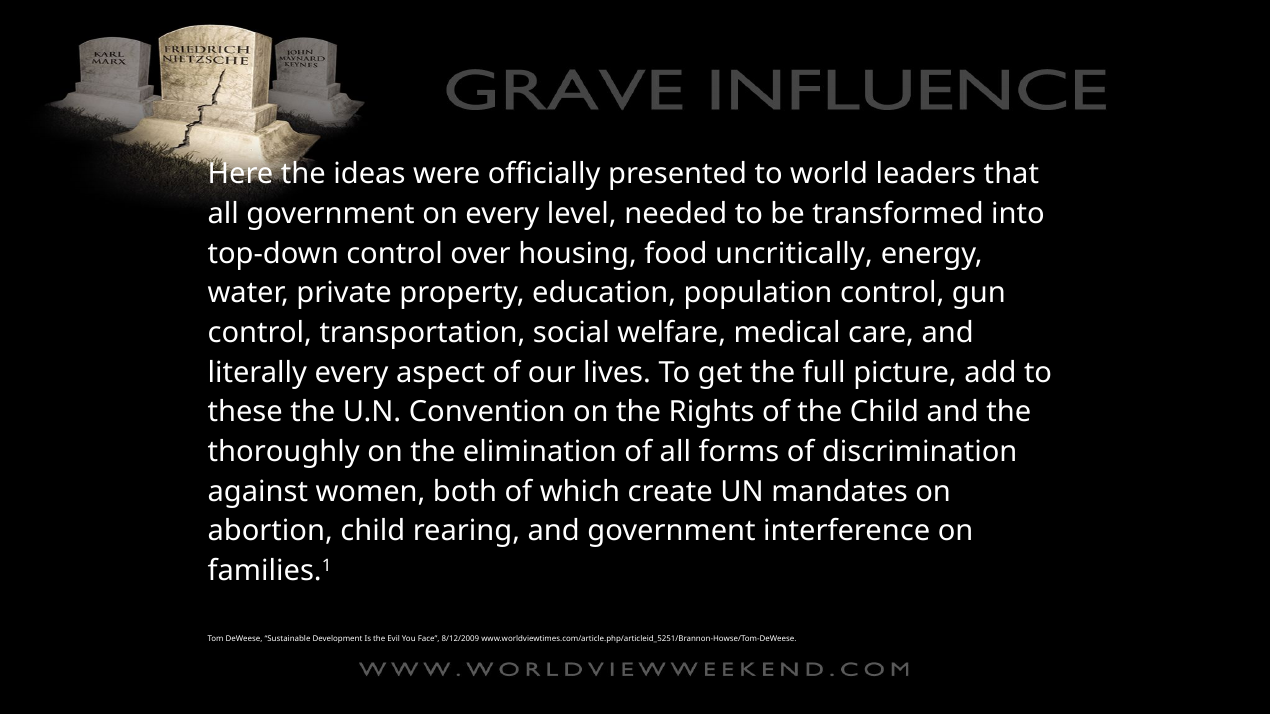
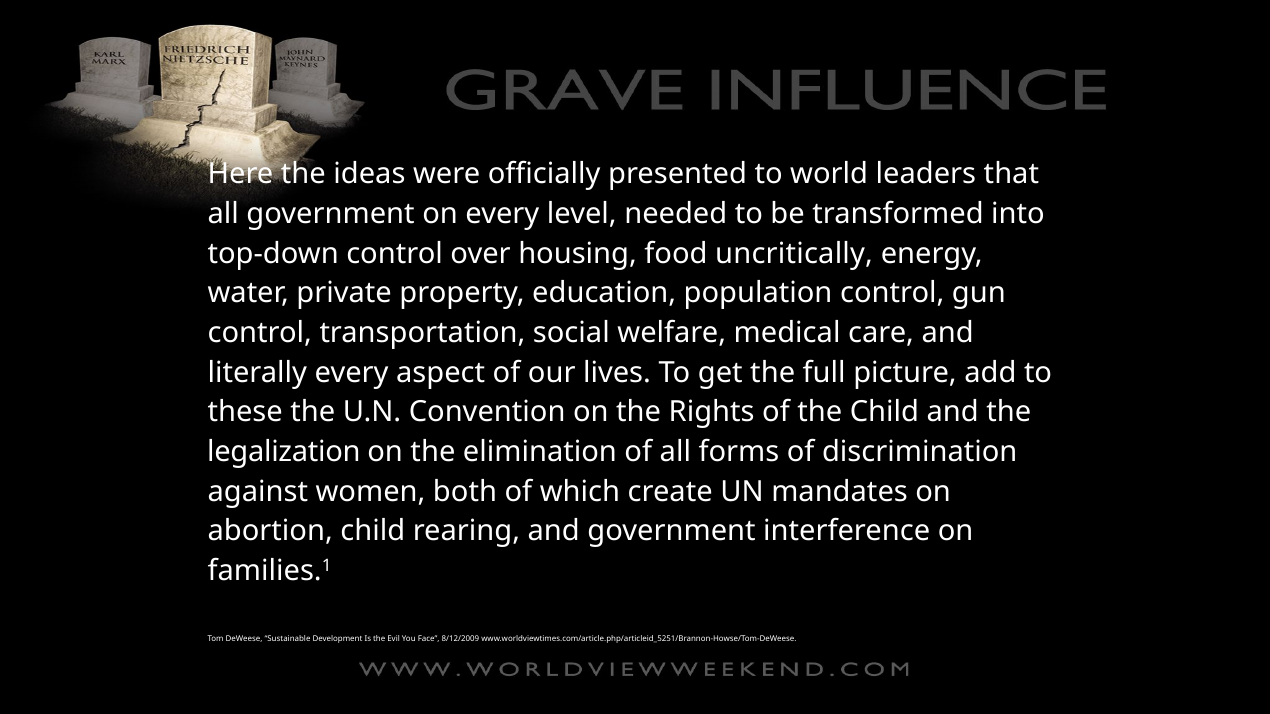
thoroughly: thoroughly -> legalization
